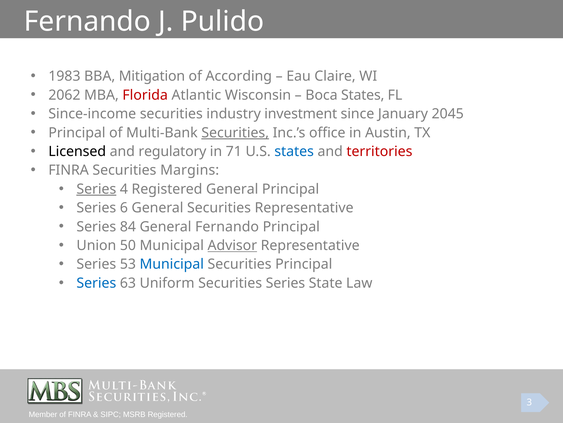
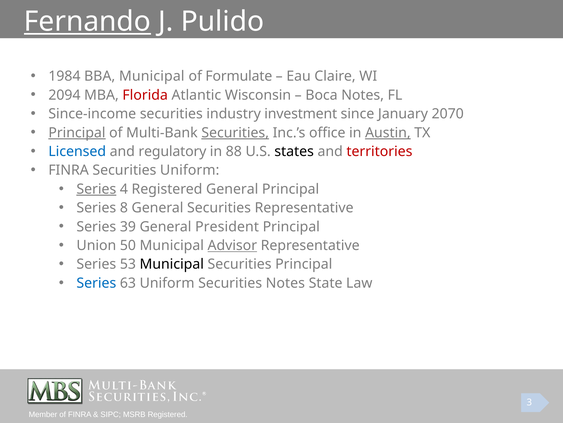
Fernando at (87, 22) underline: none -> present
1983: 1983 -> 1984
BBA Mitigation: Mitigation -> Municipal
According: According -> Formulate
2062: 2062 -> 2094
Boca States: States -> Notes
2045: 2045 -> 2070
Principal at (77, 132) underline: none -> present
Austin underline: none -> present
Licensed colour: black -> blue
71: 71 -> 88
states at (294, 151) colour: blue -> black
Securities Margins: Margins -> Uniform
6: 6 -> 8
84: 84 -> 39
General Fernando: Fernando -> President
Municipal at (172, 264) colour: blue -> black
Securities Series: Series -> Notes
